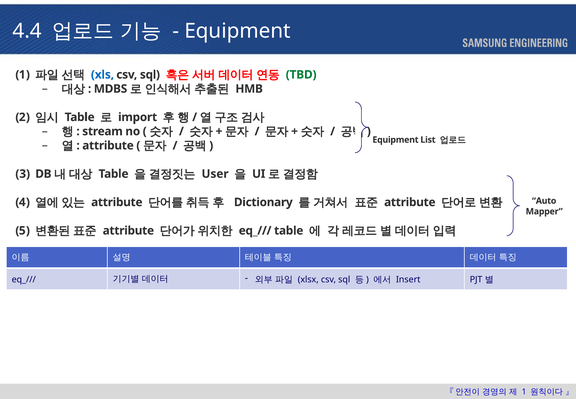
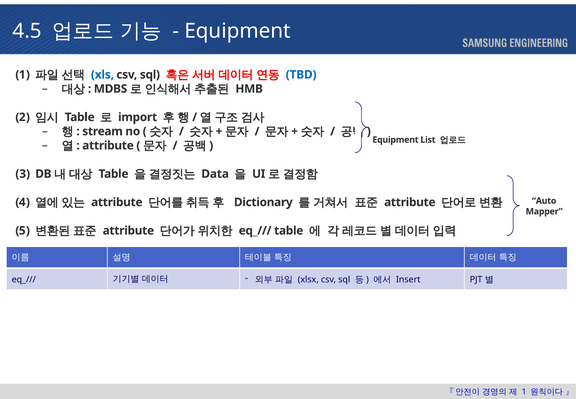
4.4: 4.4 -> 4.5
TBD colour: green -> blue
User: User -> Data
